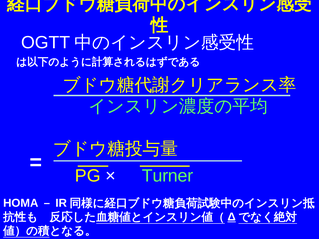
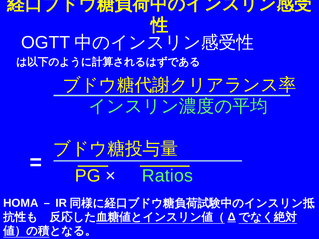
Turner: Turner -> Ratios
